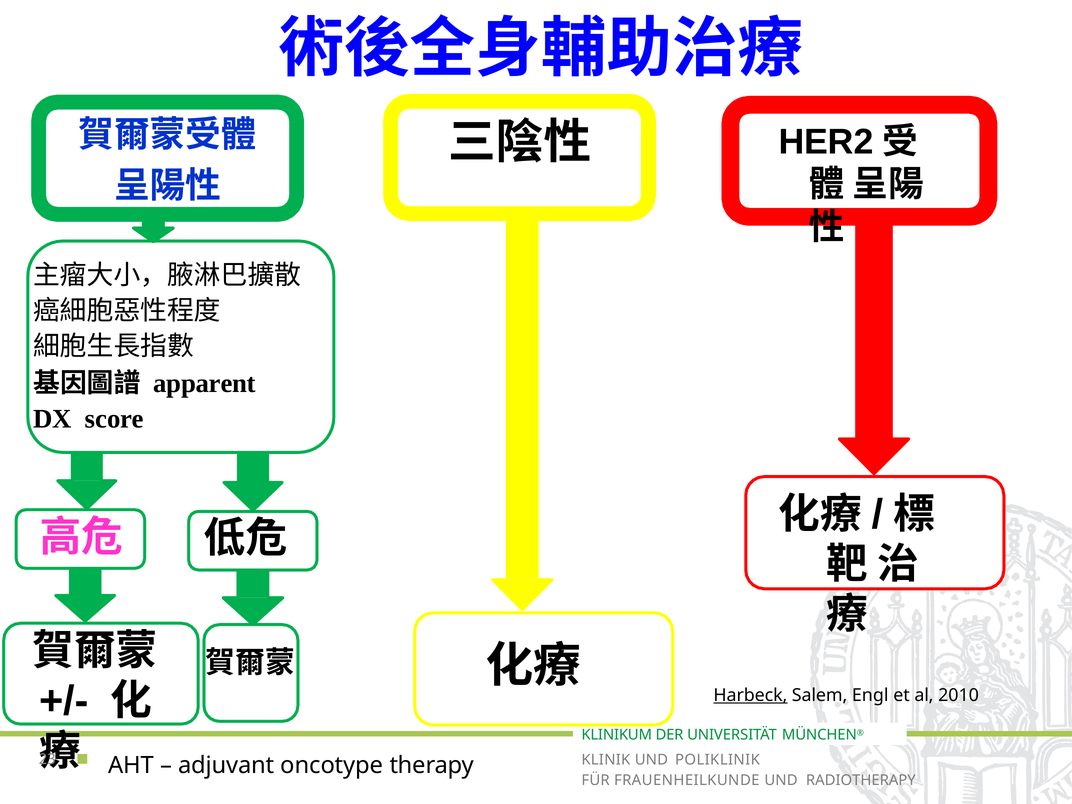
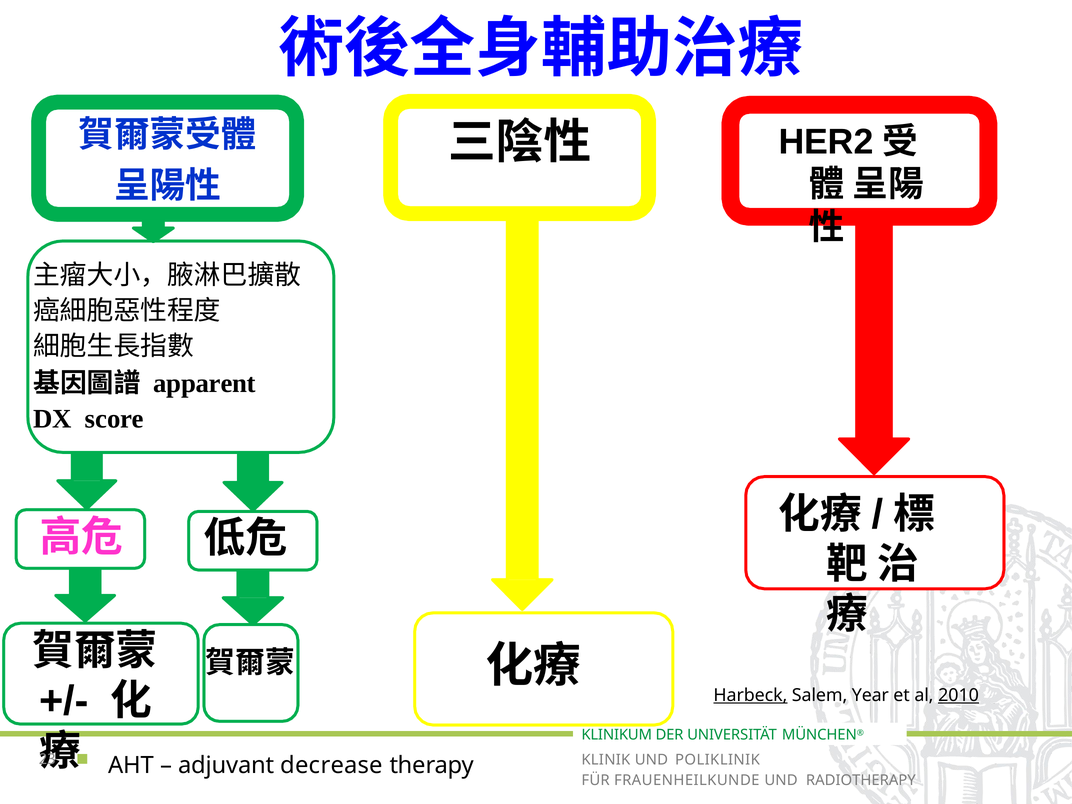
Engl: Engl -> Year
2010 underline: none -> present
oncotype: oncotype -> decrease
